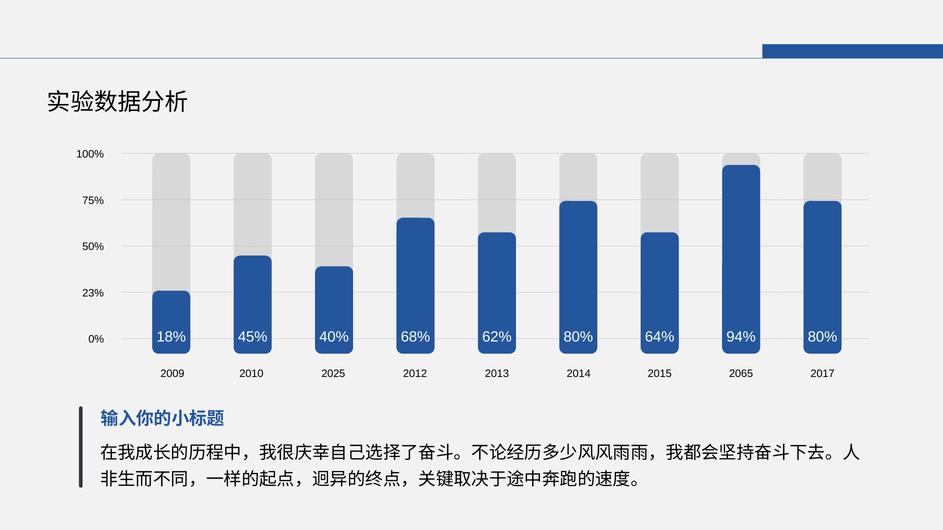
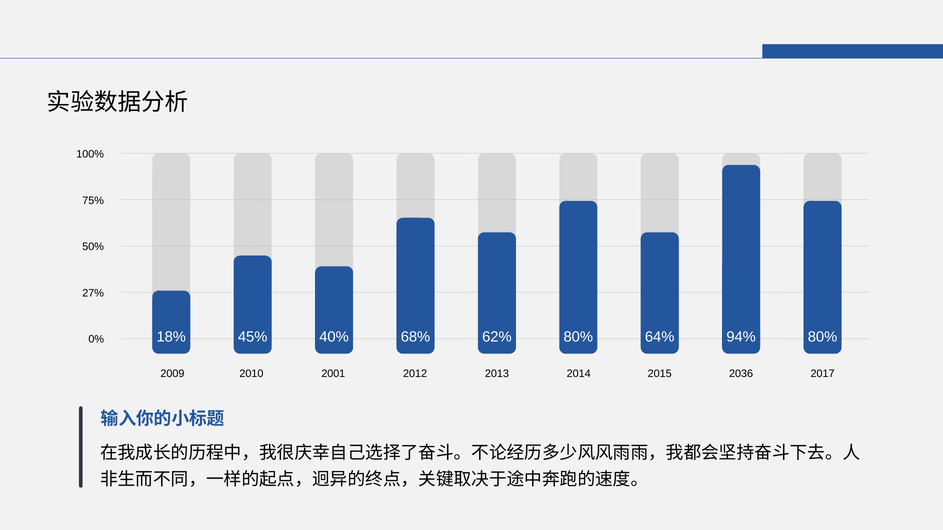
23%: 23% -> 27%
2025: 2025 -> 2001
2065: 2065 -> 2036
